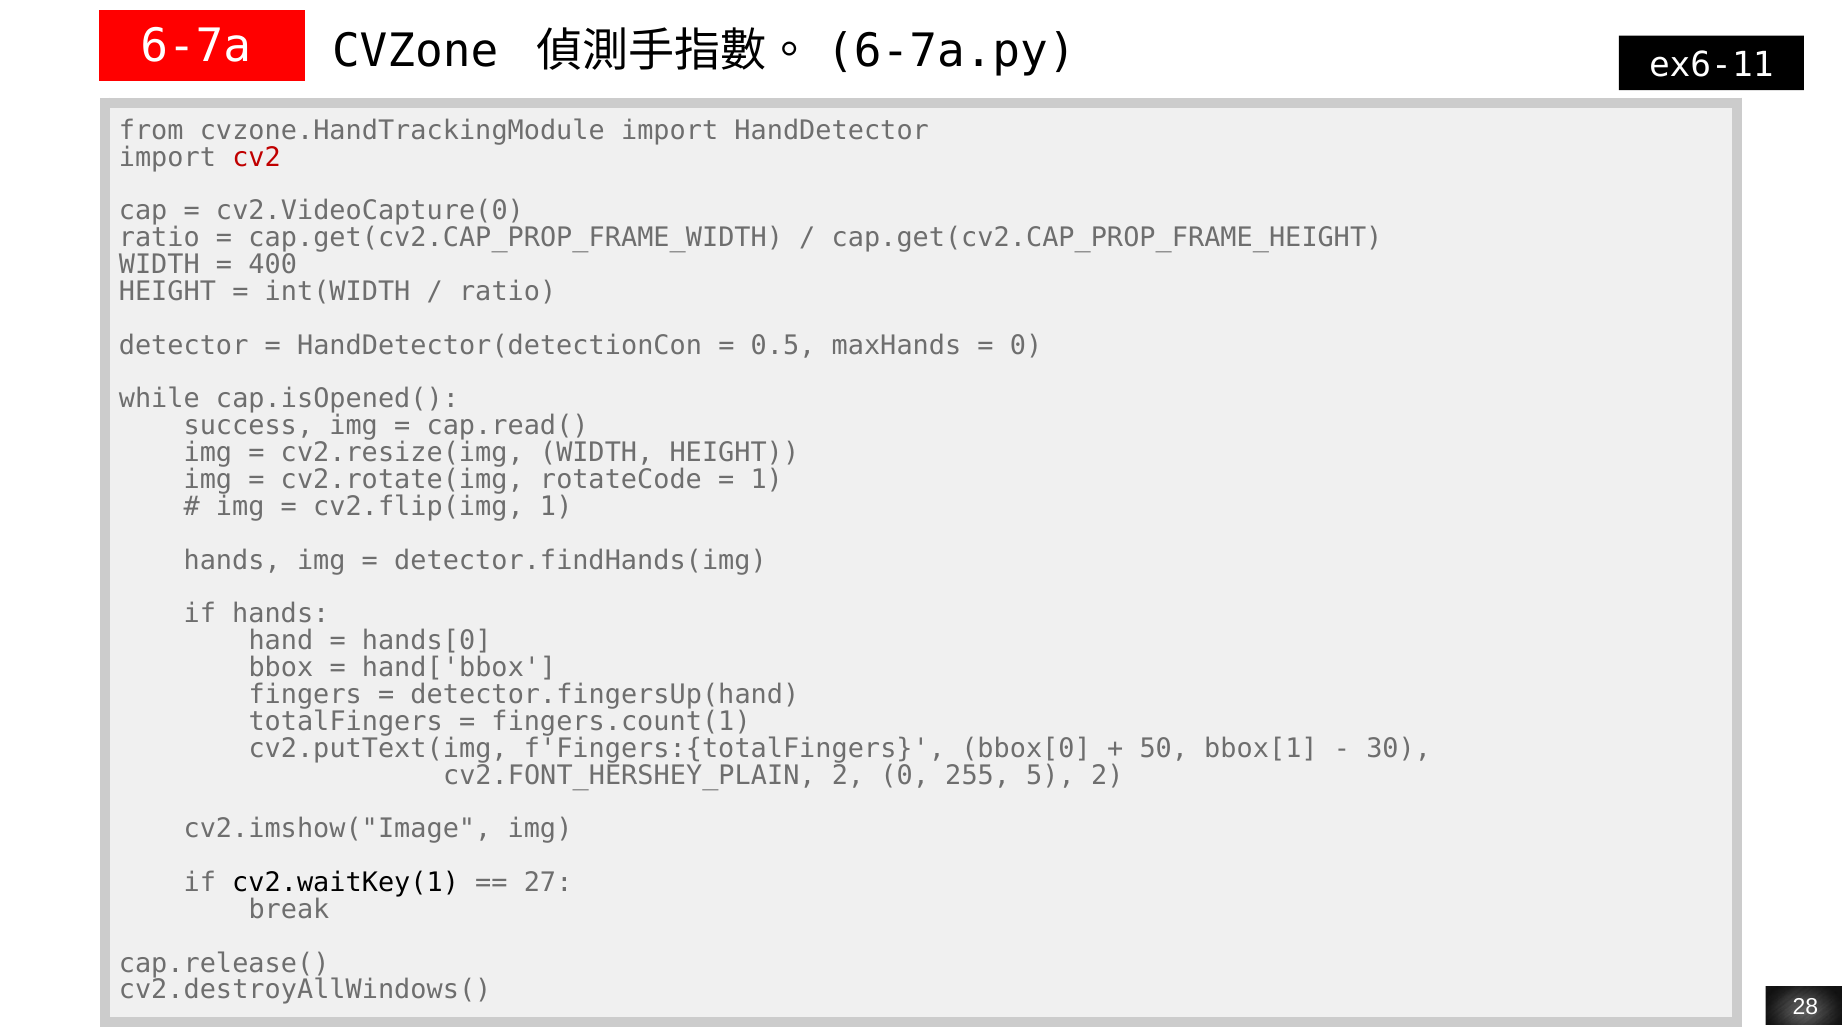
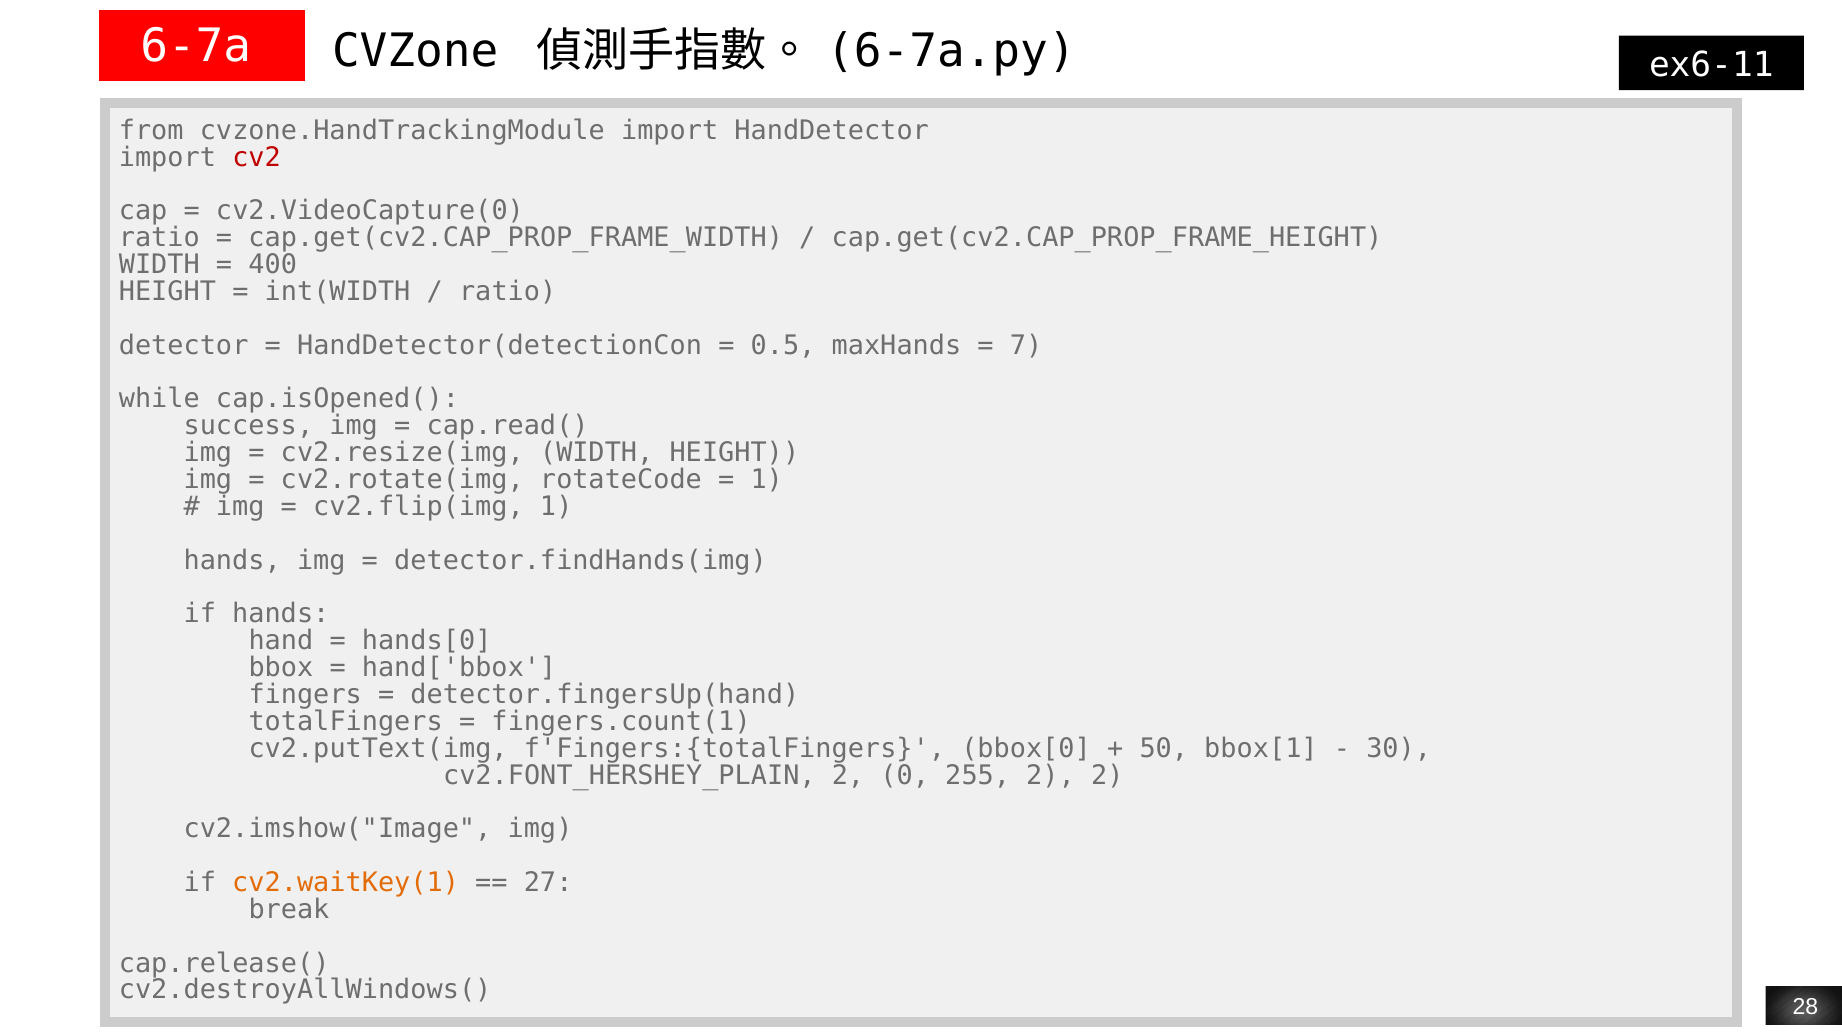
0 at (1026, 345): 0 -> 7
255 5: 5 -> 2
cv2.waitKey(1 colour: black -> orange
